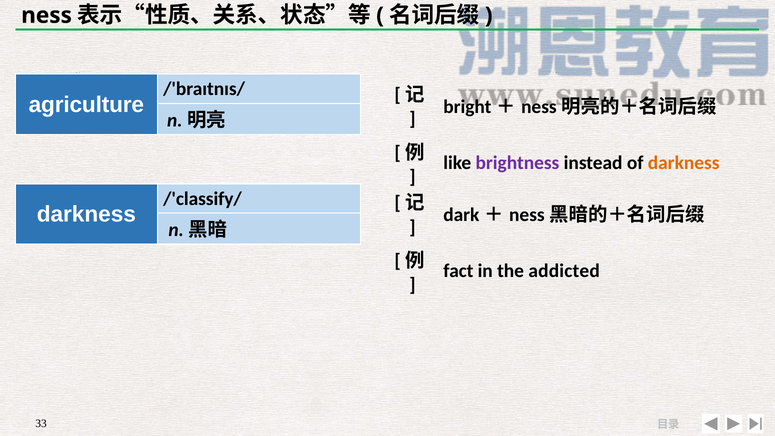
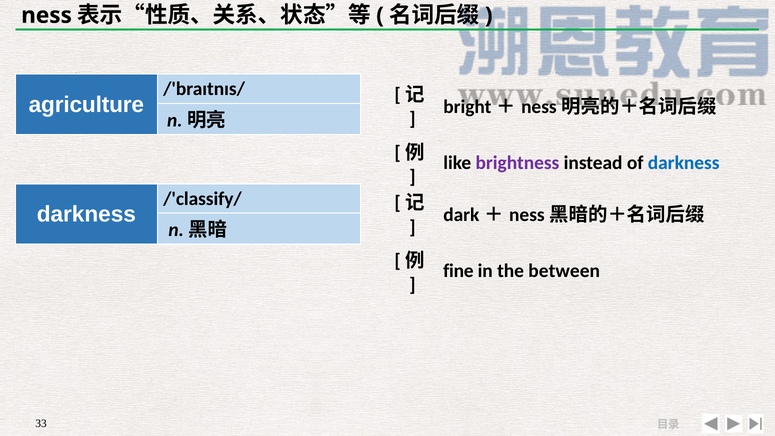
darkness at (684, 163) colour: orange -> blue
fact: fact -> fine
addicted: addicted -> between
